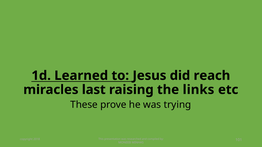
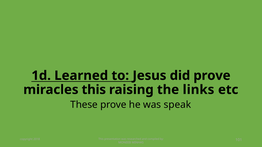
did reach: reach -> prove
miracles last: last -> this
trying: trying -> speak
